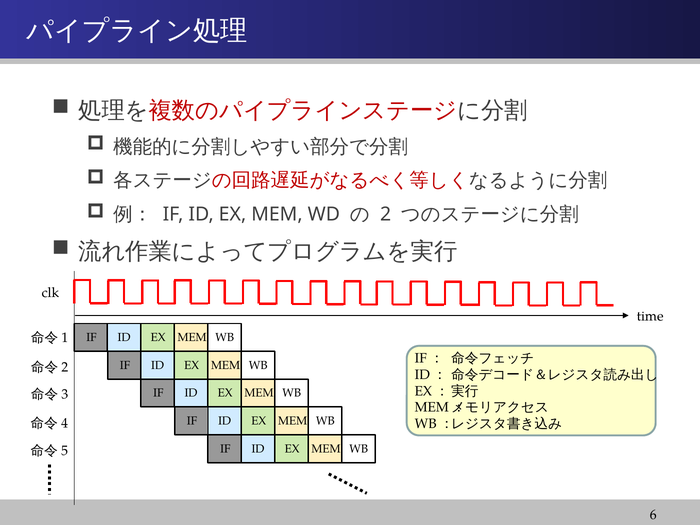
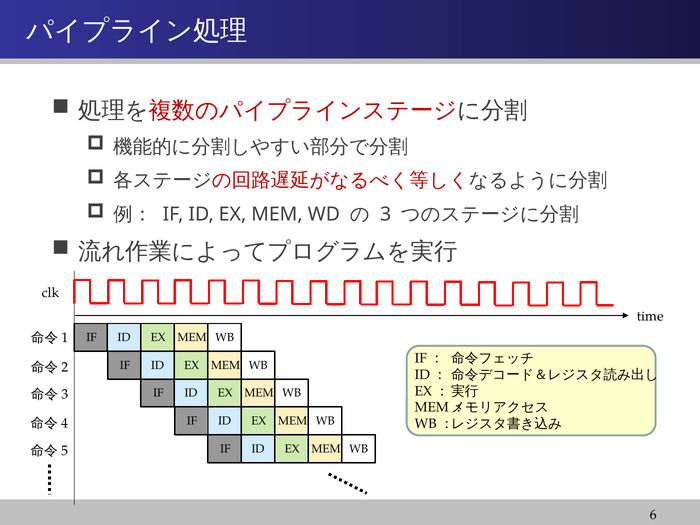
2: 2 -> 3
